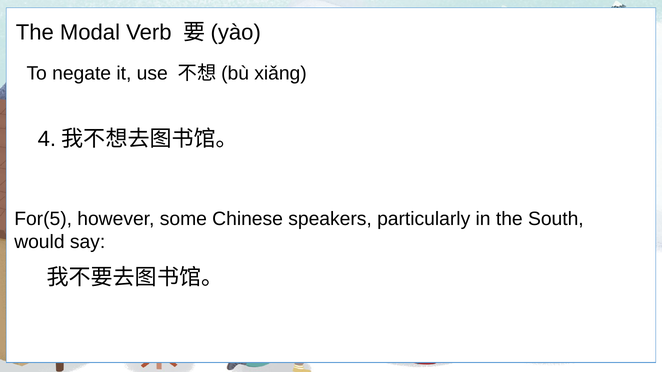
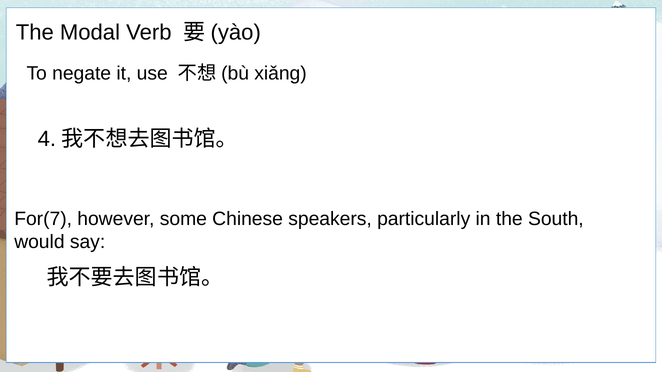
For(5: For(5 -> For(7
